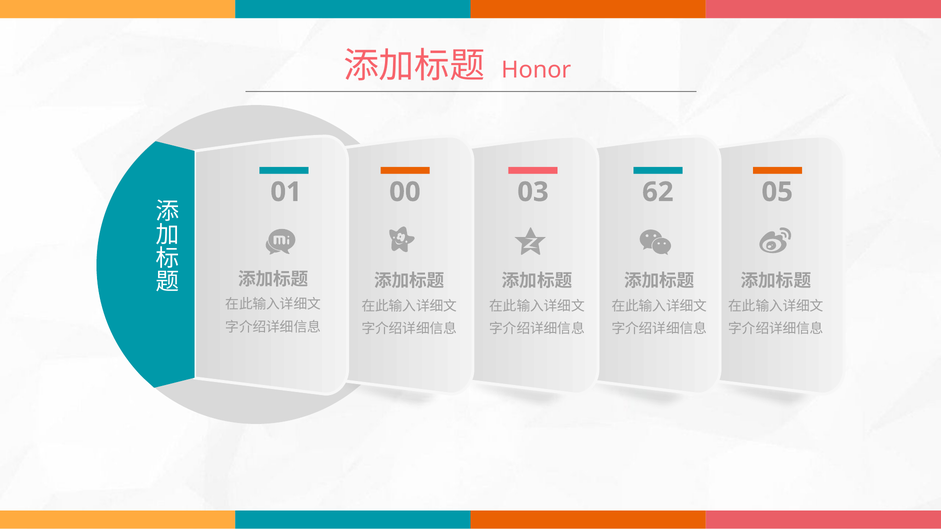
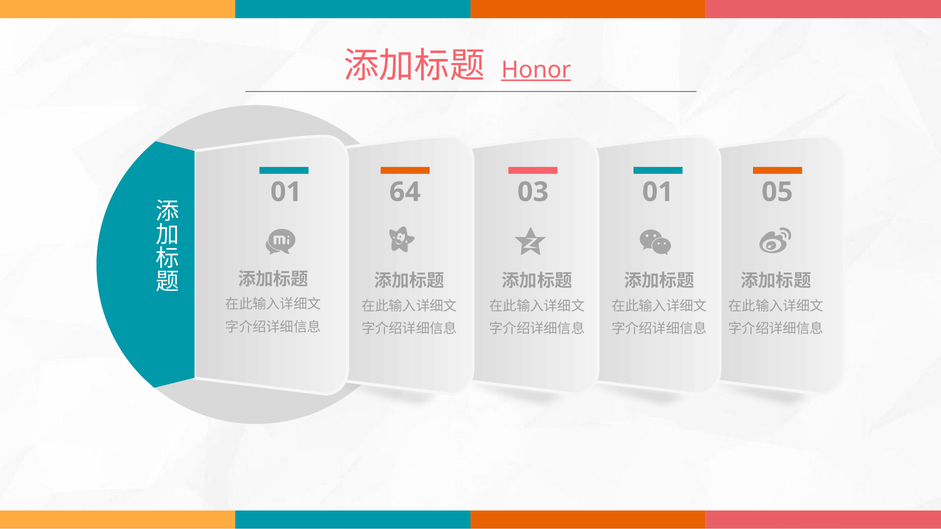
Honor underline: none -> present
00: 00 -> 64
03 62: 62 -> 01
